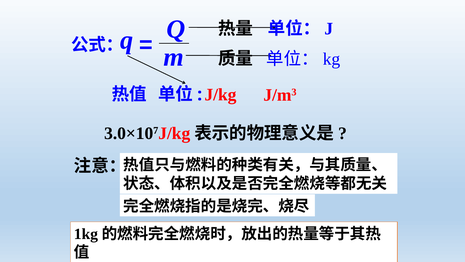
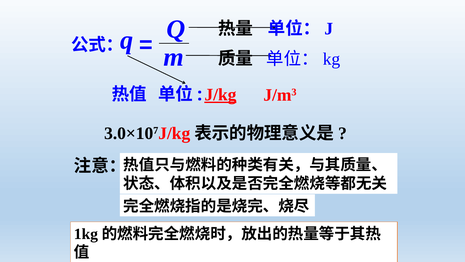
J/kg underline: none -> present
